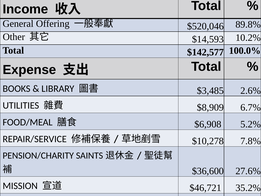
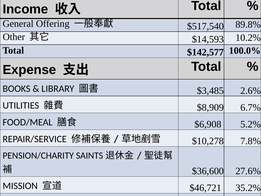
$520,046: $520,046 -> $517,540
